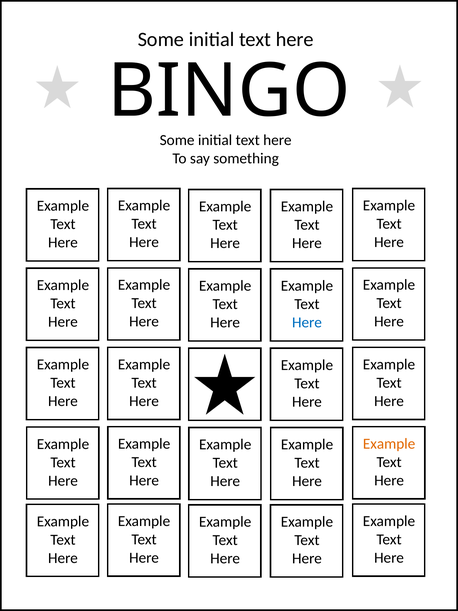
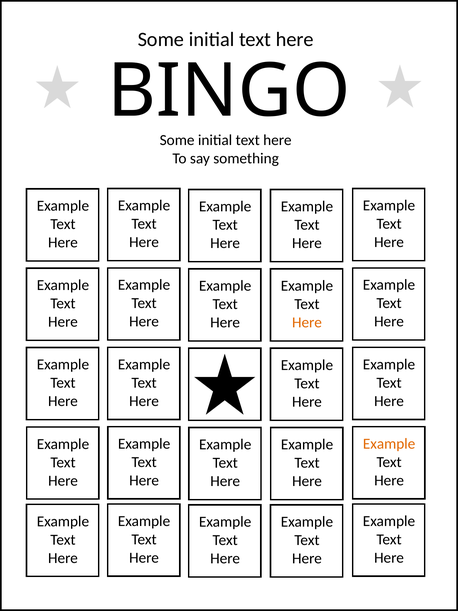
Here at (307, 322) colour: blue -> orange
